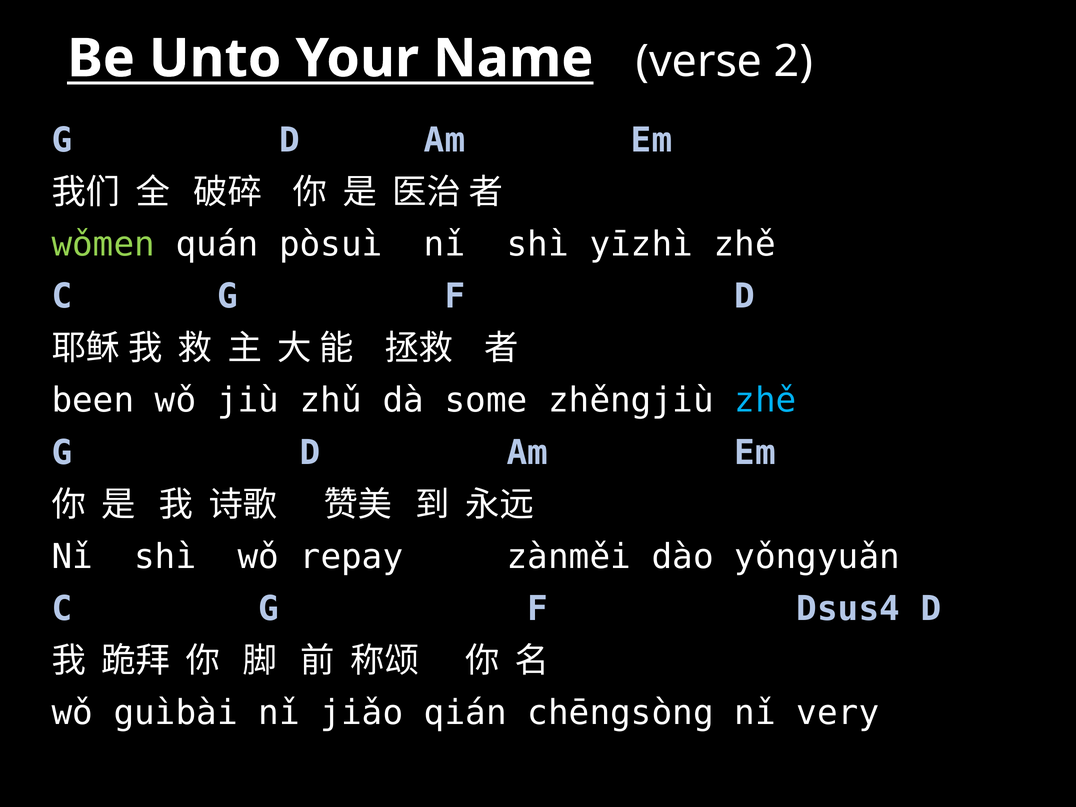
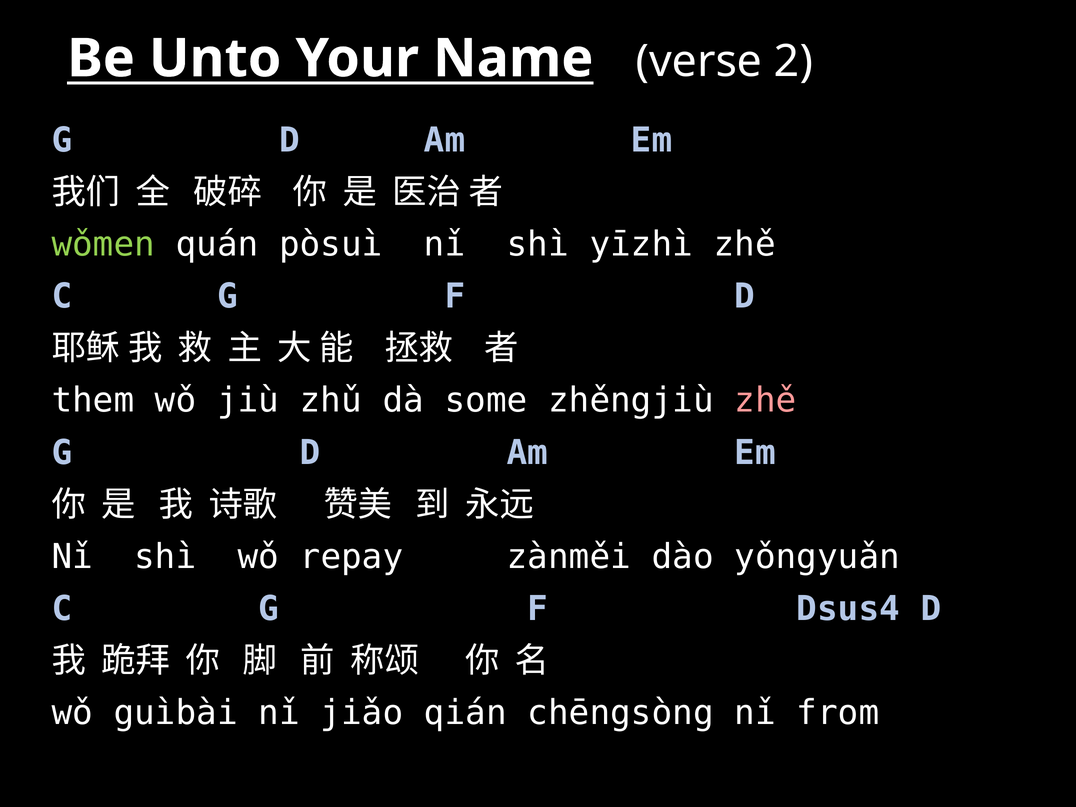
been: been -> them
zhě at (765, 401) colour: light blue -> pink
very: very -> from
